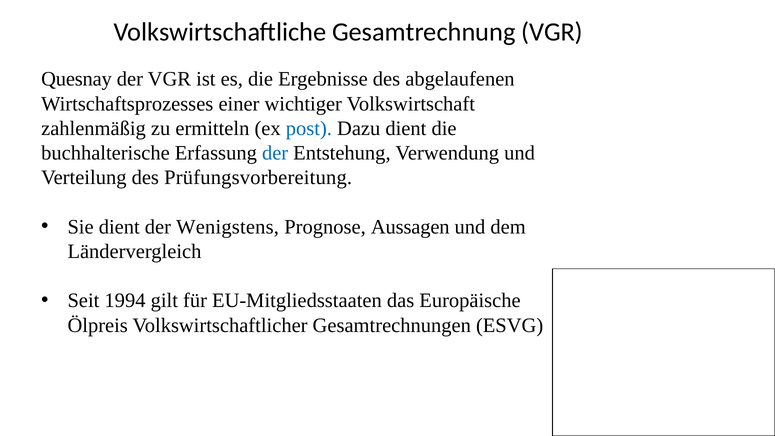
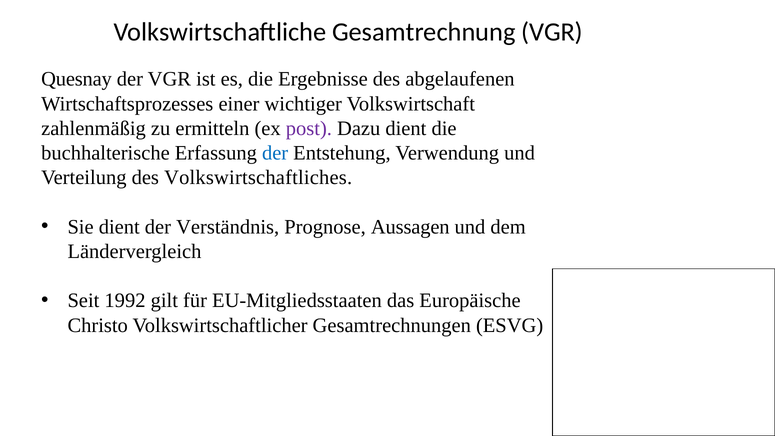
post colour: blue -> purple
Prüfungsvorbereitung: Prüfungsvorbereitung -> Volkswirtschaftliches
Wenigstens: Wenigstens -> Verständnis
1994: 1994 -> 1992
Ölpreis: Ölpreis -> Christo
